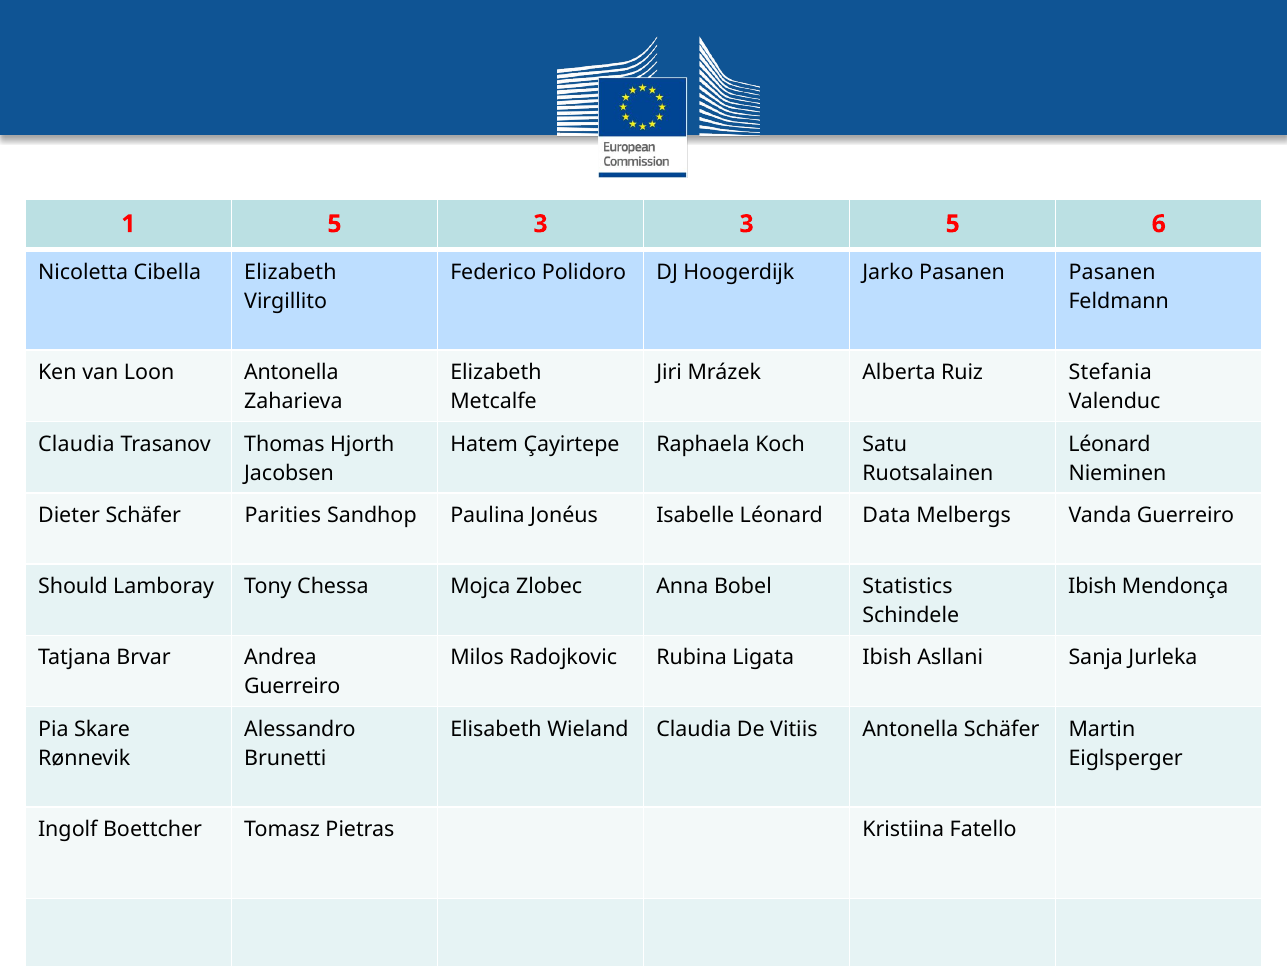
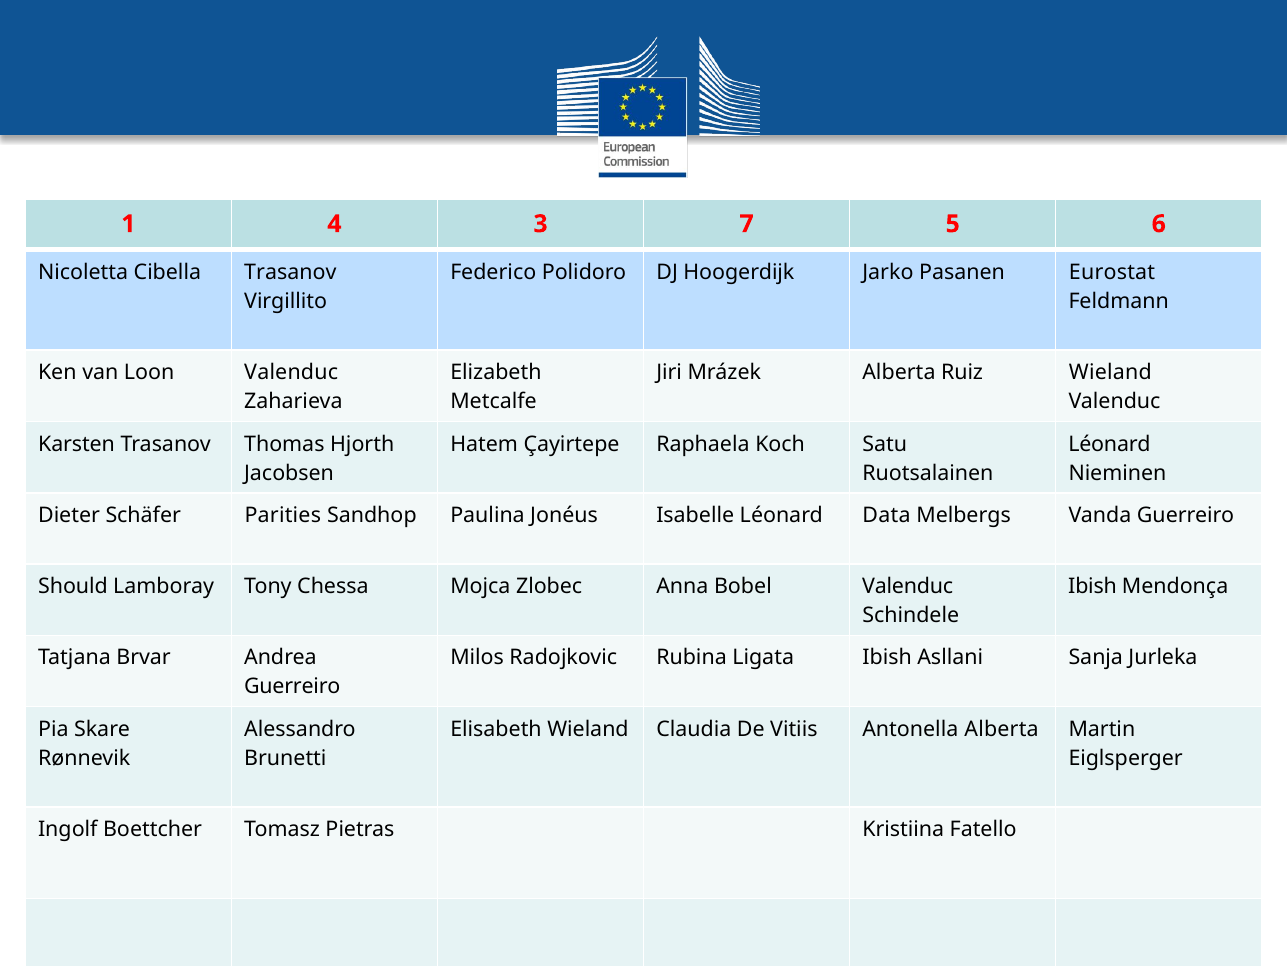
1 5: 5 -> 4
3 3: 3 -> 7
Cibella Elizabeth: Elizabeth -> Trasanov
Pasanen Pasanen: Pasanen -> Eurostat
Loon Antonella: Antonella -> Valenduc
Ruiz Stefania: Stefania -> Wieland
Claudia at (76, 444): Claudia -> Karsten
Bobel Statistics: Statistics -> Valenduc
Antonella Schäfer: Schäfer -> Alberta
